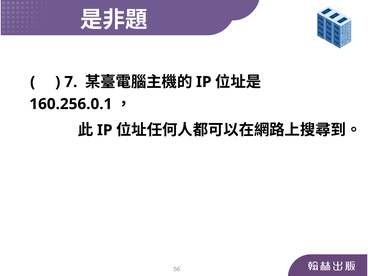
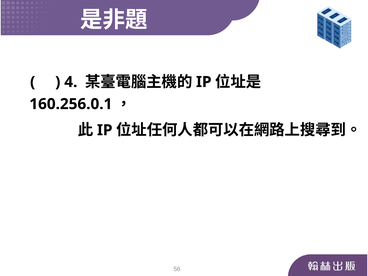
7: 7 -> 4
